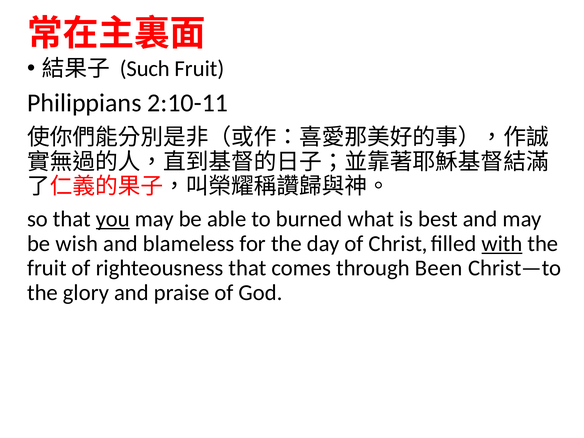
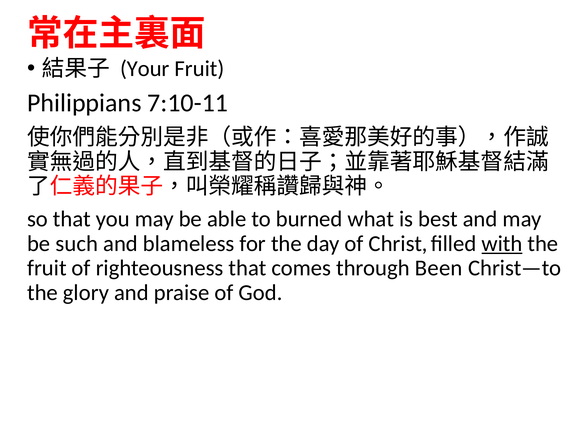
Such: Such -> Your
2:10-11: 2:10-11 -> 7:10-11
you underline: present -> none
wish: wish -> such
